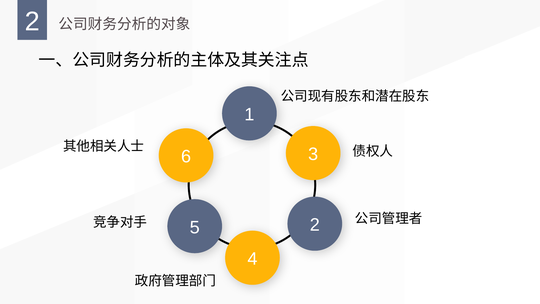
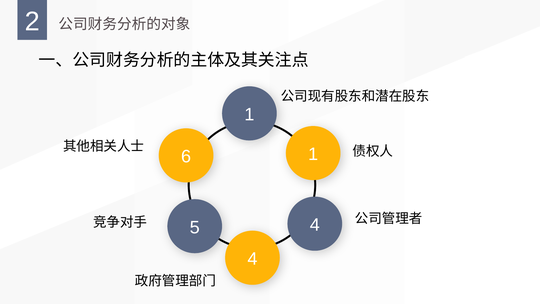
6 3: 3 -> 1
5 2: 2 -> 4
